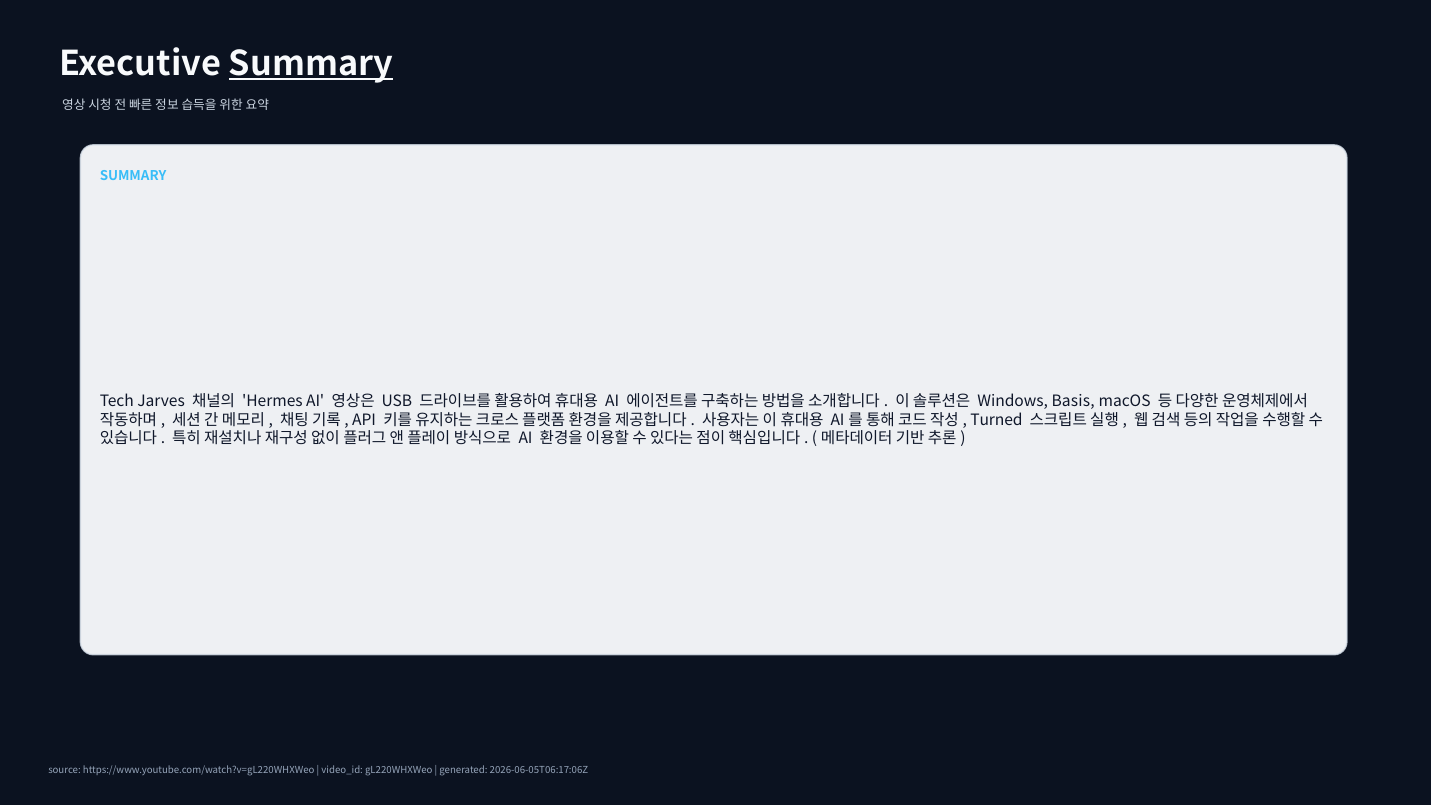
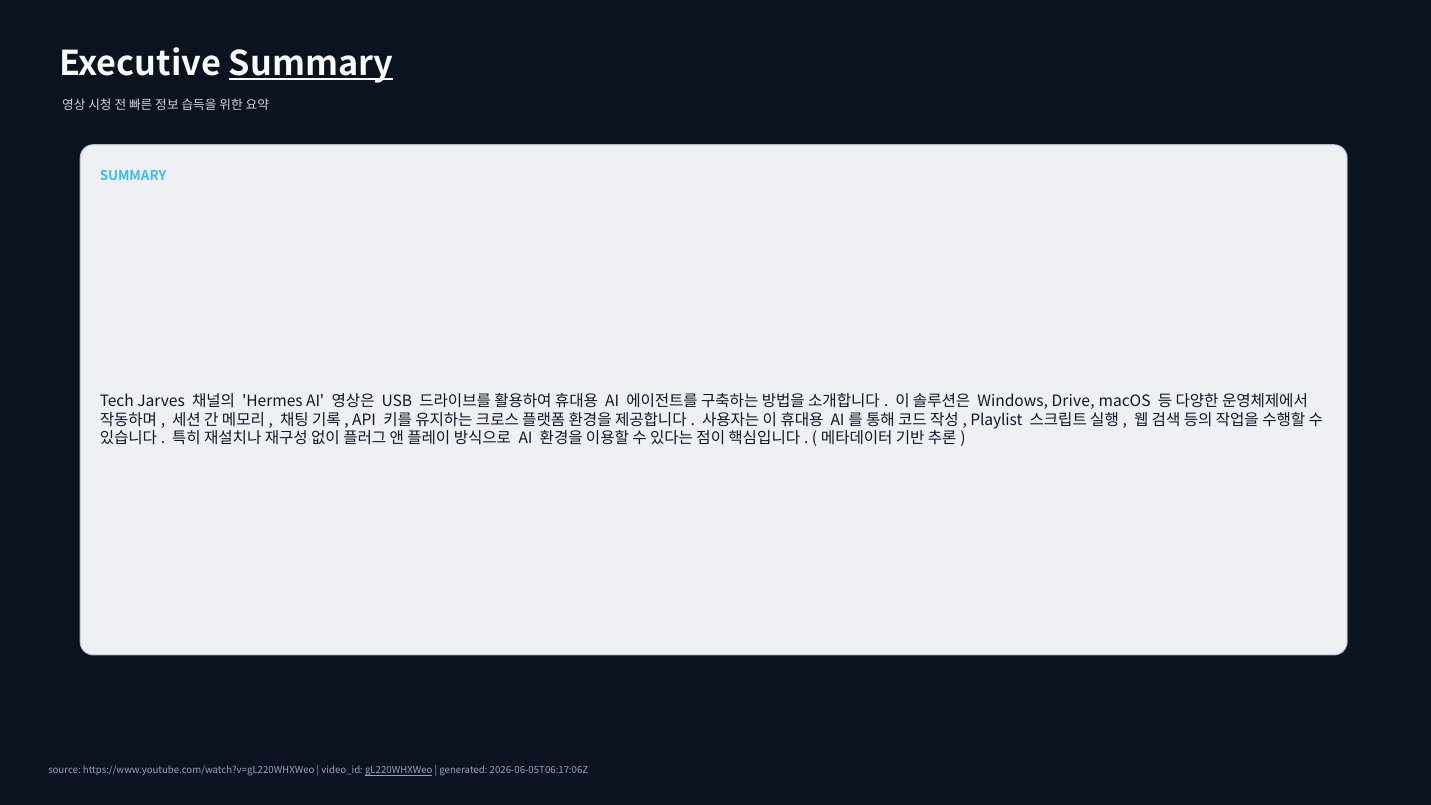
Basis: Basis -> Drive
Turned: Turned -> Playlist
gL220WHXWeo underline: none -> present
